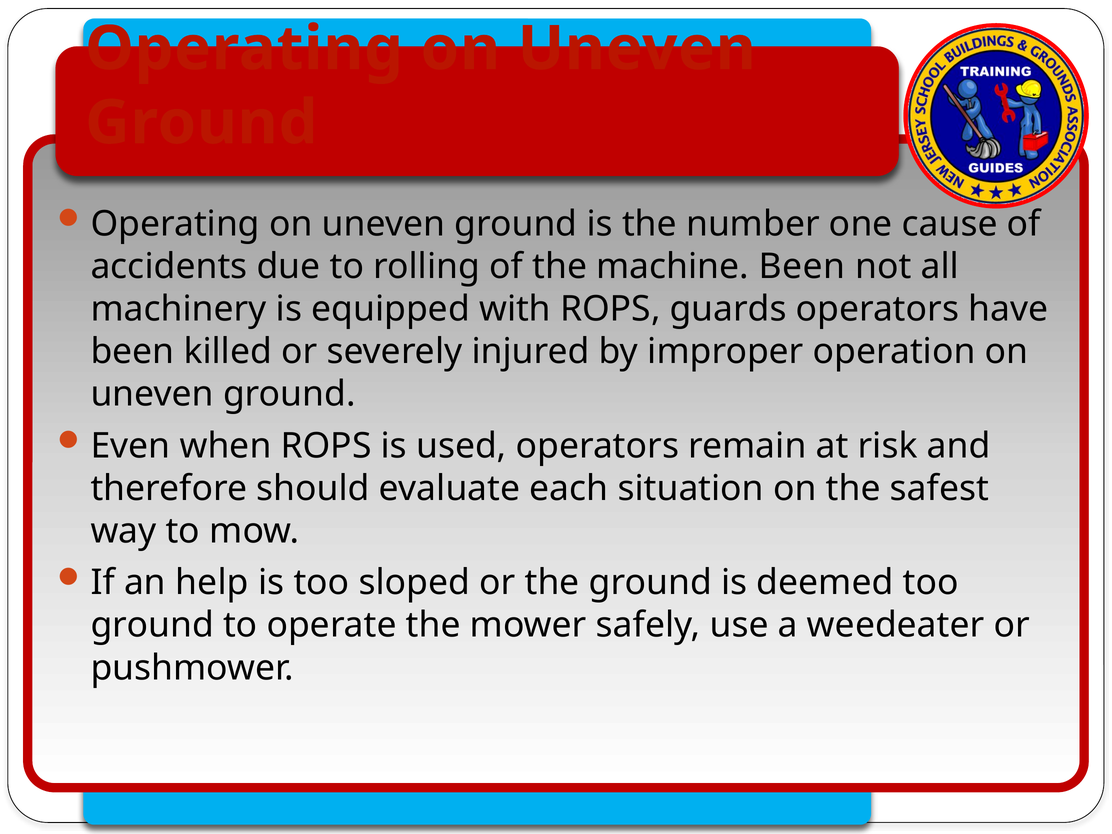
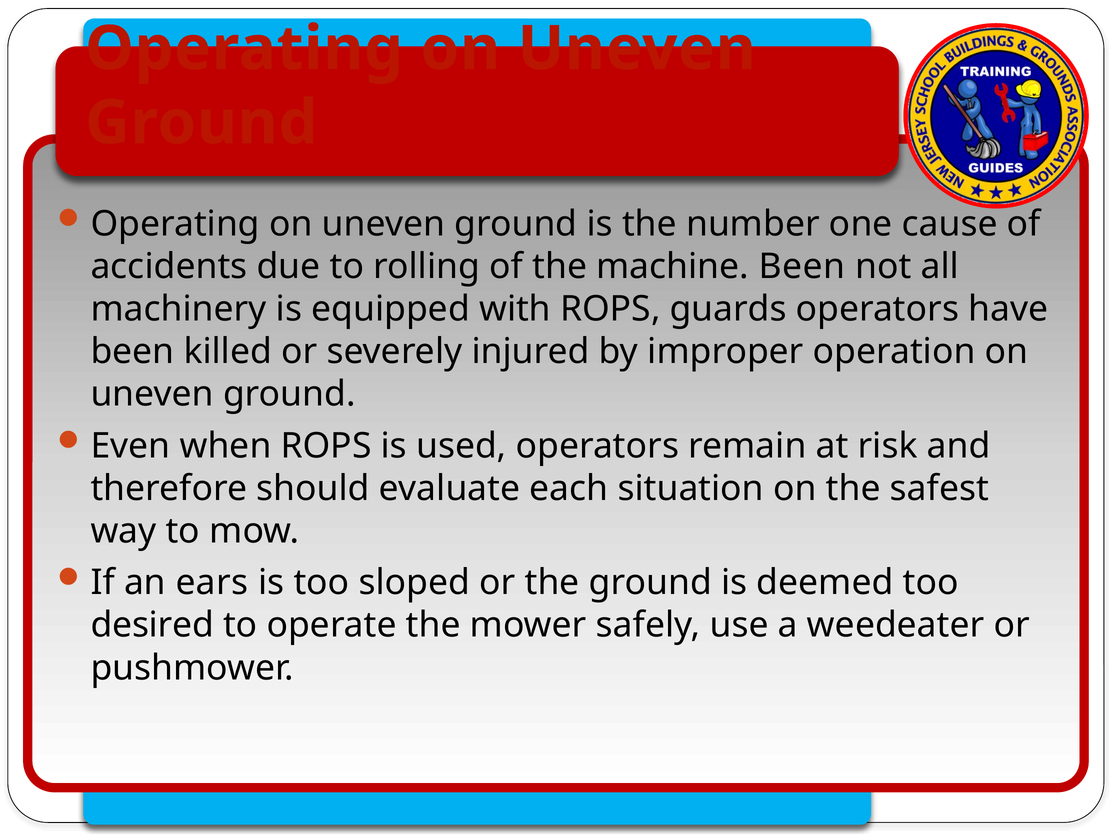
help: help -> ears
ground at (152, 625): ground -> desired
